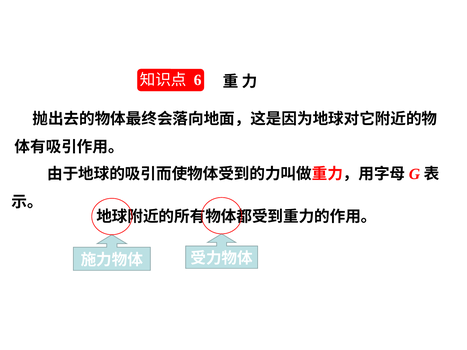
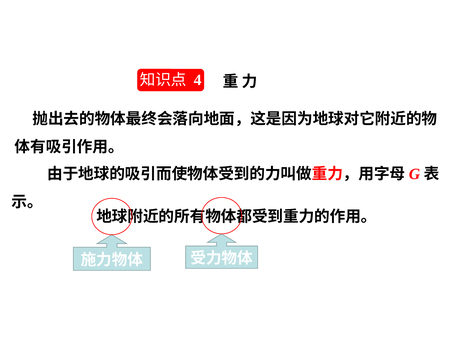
6: 6 -> 4
